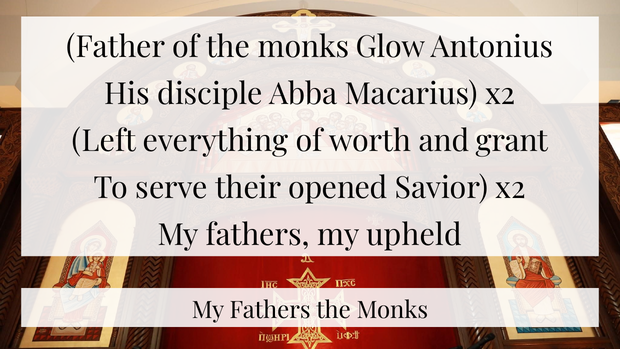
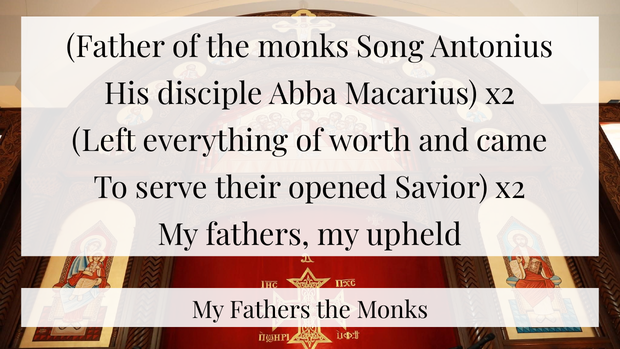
Glow: Glow -> Song
grant: grant -> came
